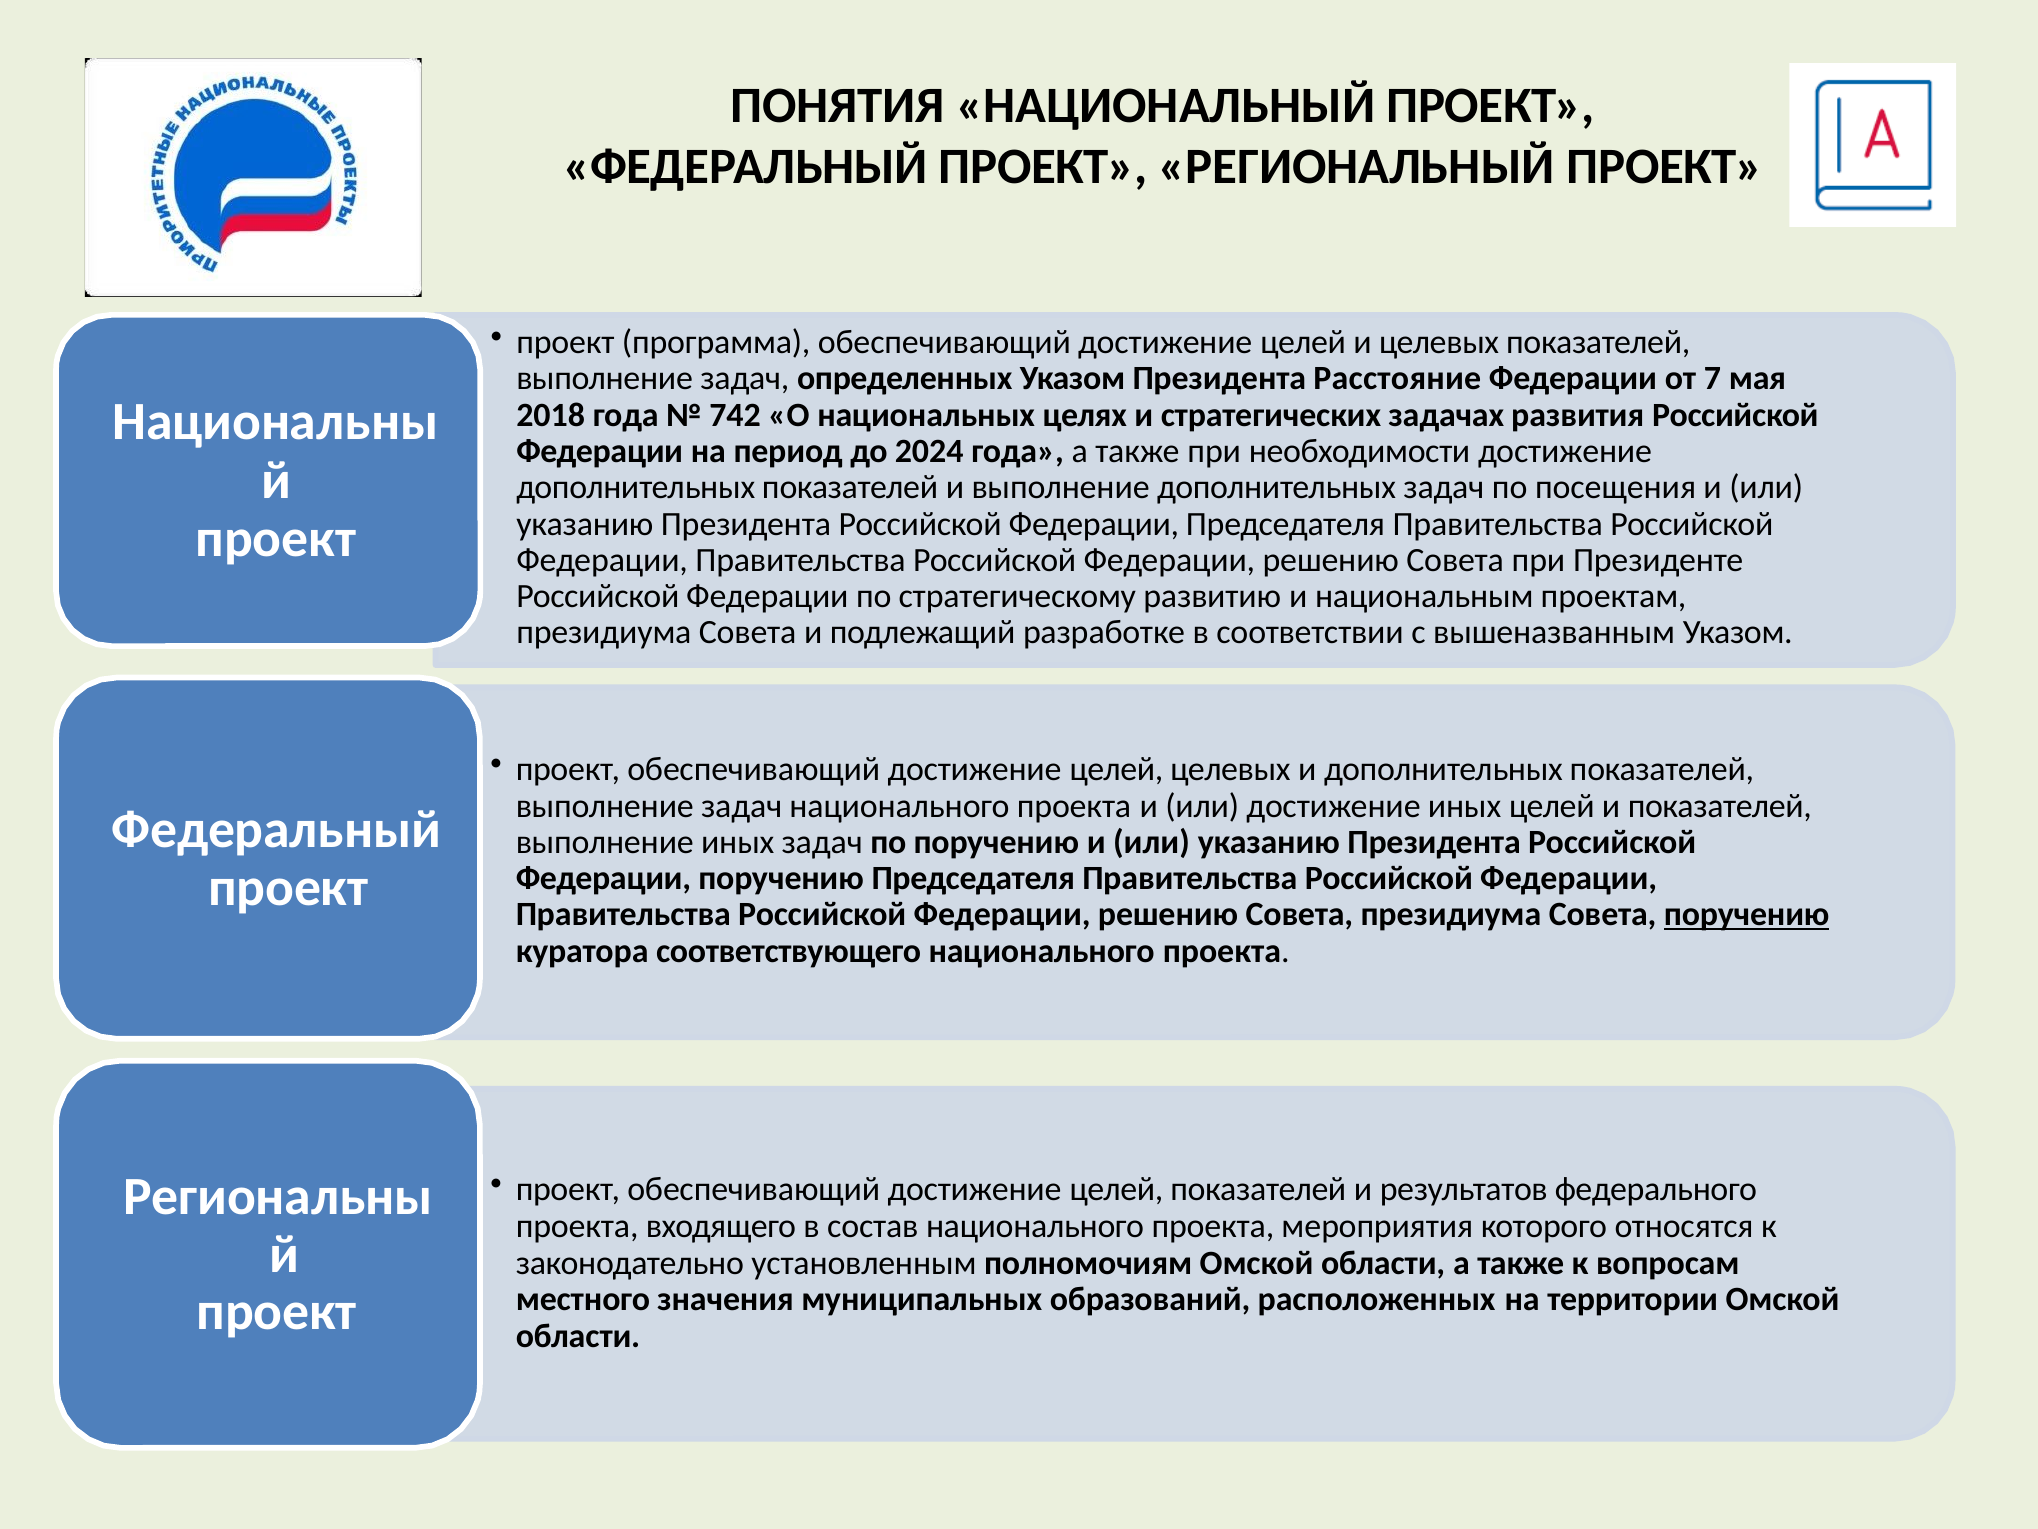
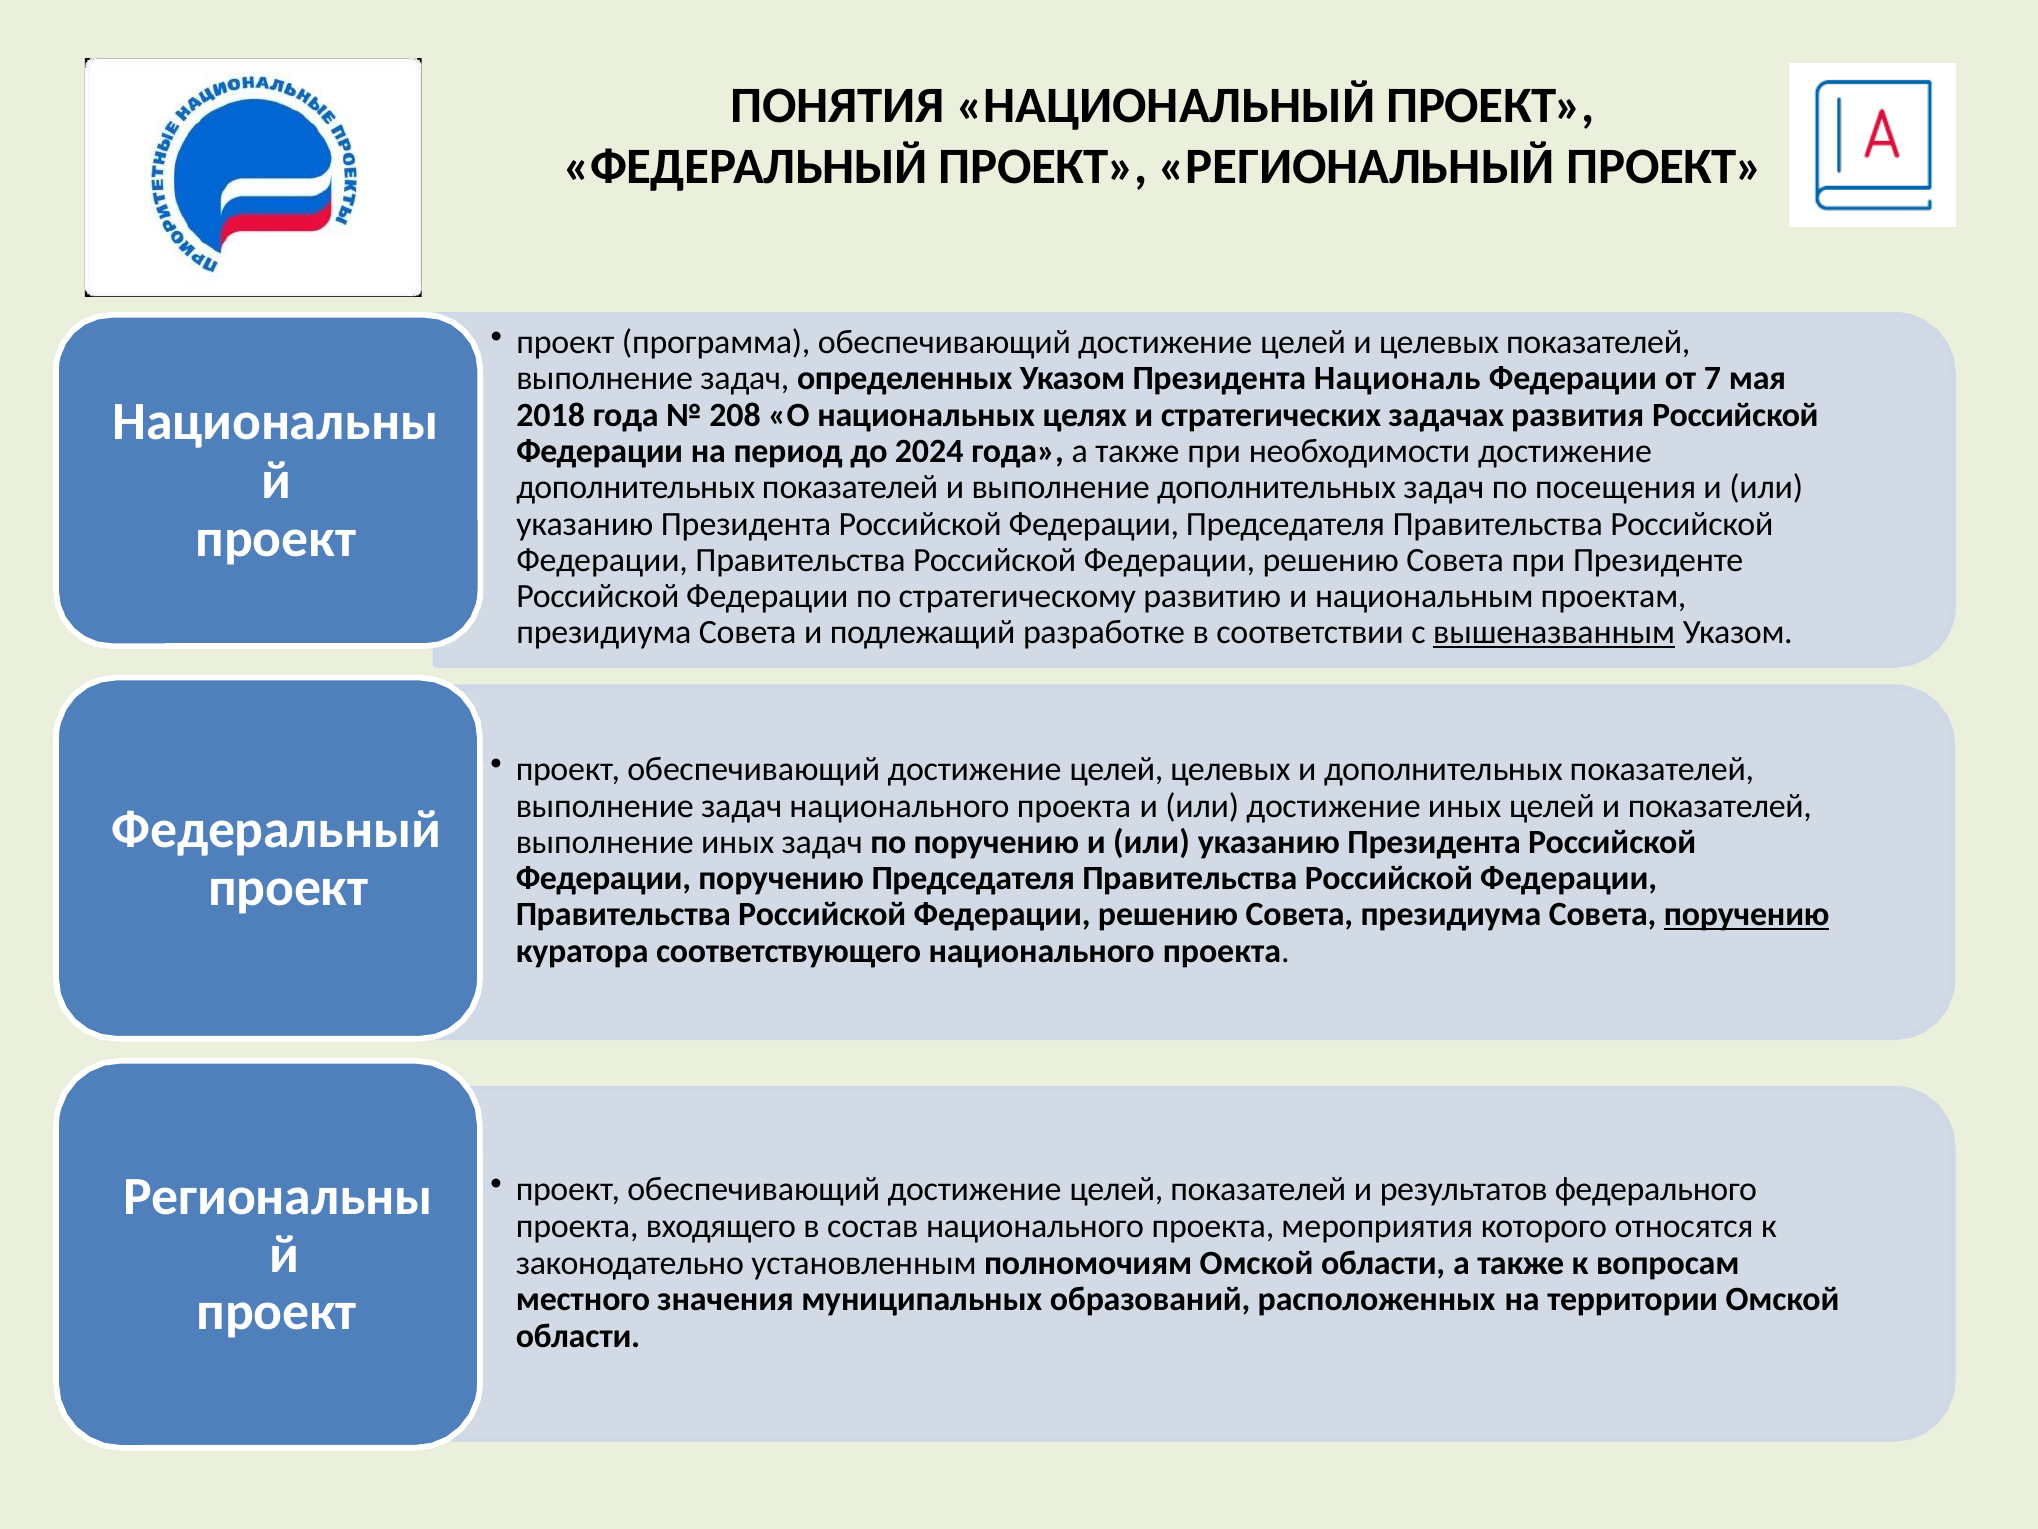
Расстояние: Расстояние -> Националь
742: 742 -> 208
вышеназванным underline: none -> present
